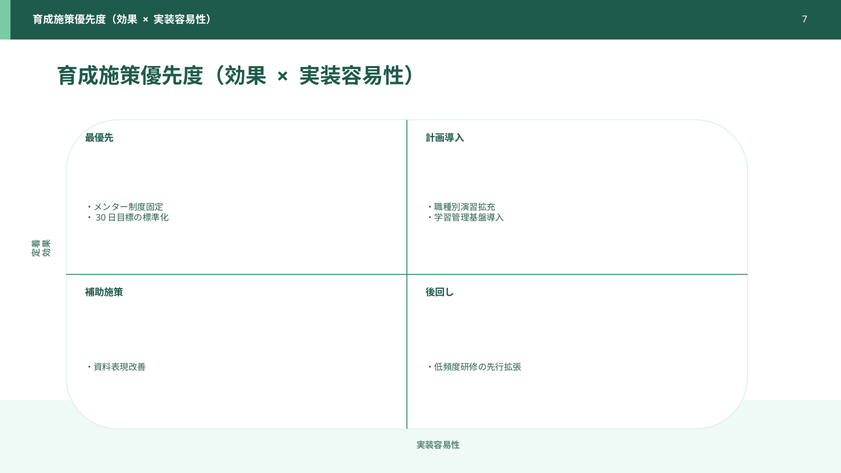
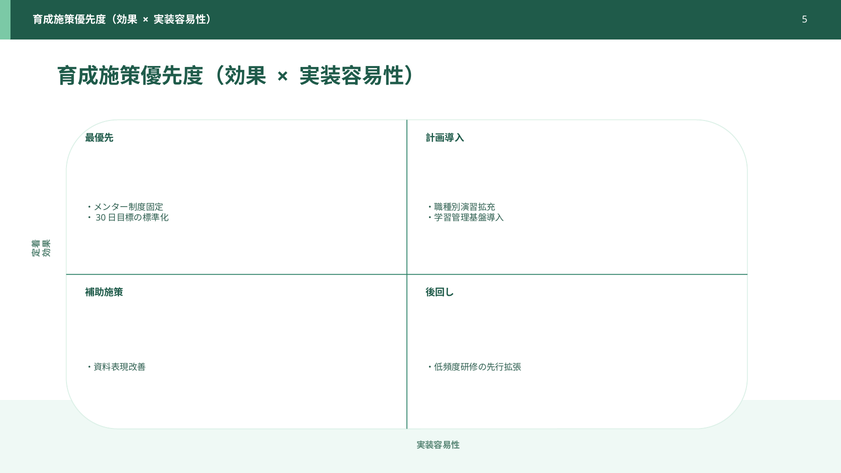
7: 7 -> 5
